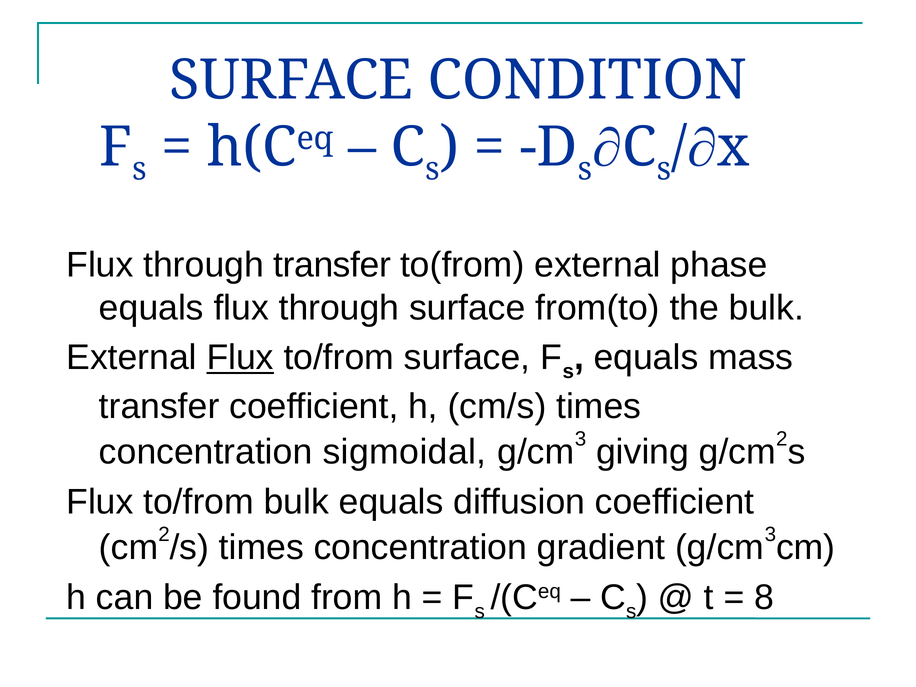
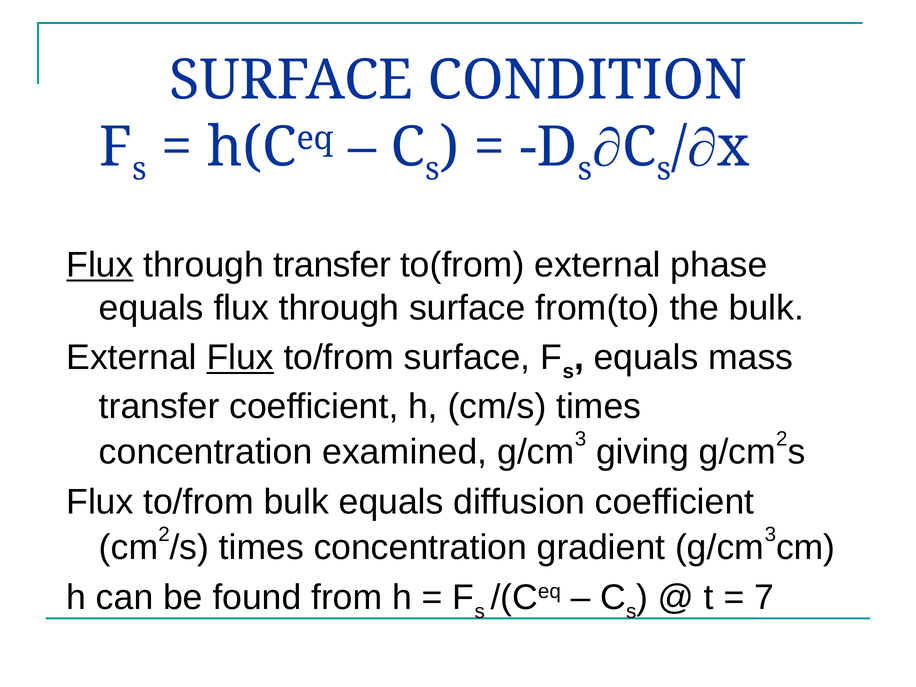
Flux at (100, 265) underline: none -> present
sigmoidal: sigmoidal -> examined
8: 8 -> 7
